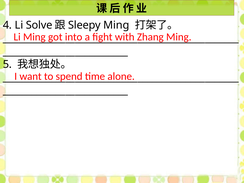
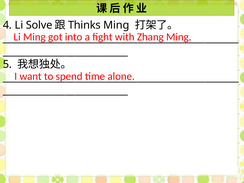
Sleepy: Sleepy -> Thinks
